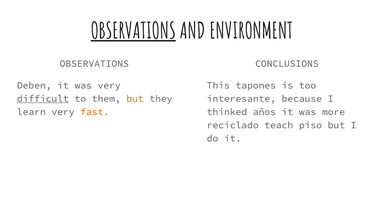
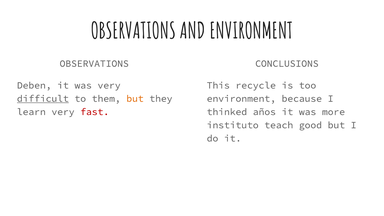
OBSERVATIONS at (133, 31) underline: present -> none
tapones: tapones -> recycle
interesante at (241, 99): interesante -> environment
fast colour: orange -> red
reciclado: reciclado -> instituto
piso: piso -> good
